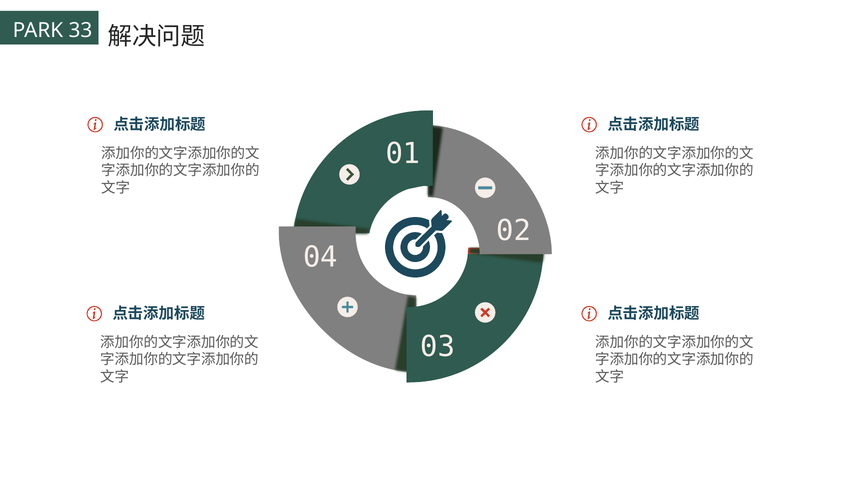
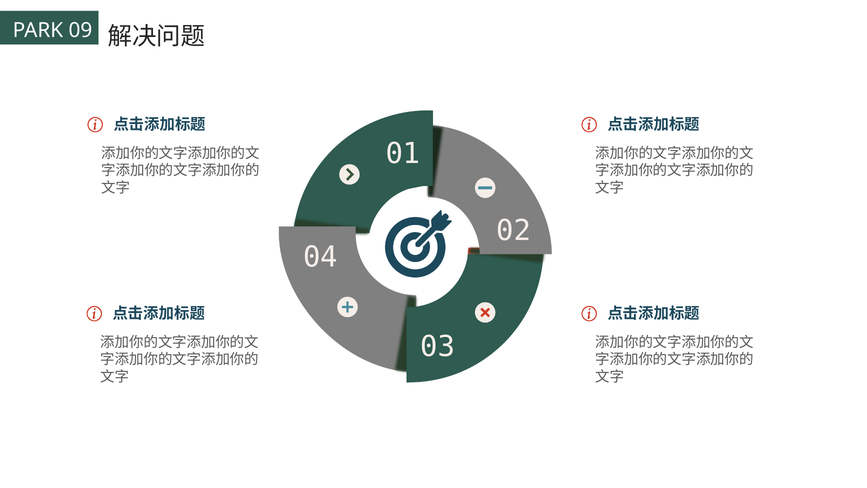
33: 33 -> 09
